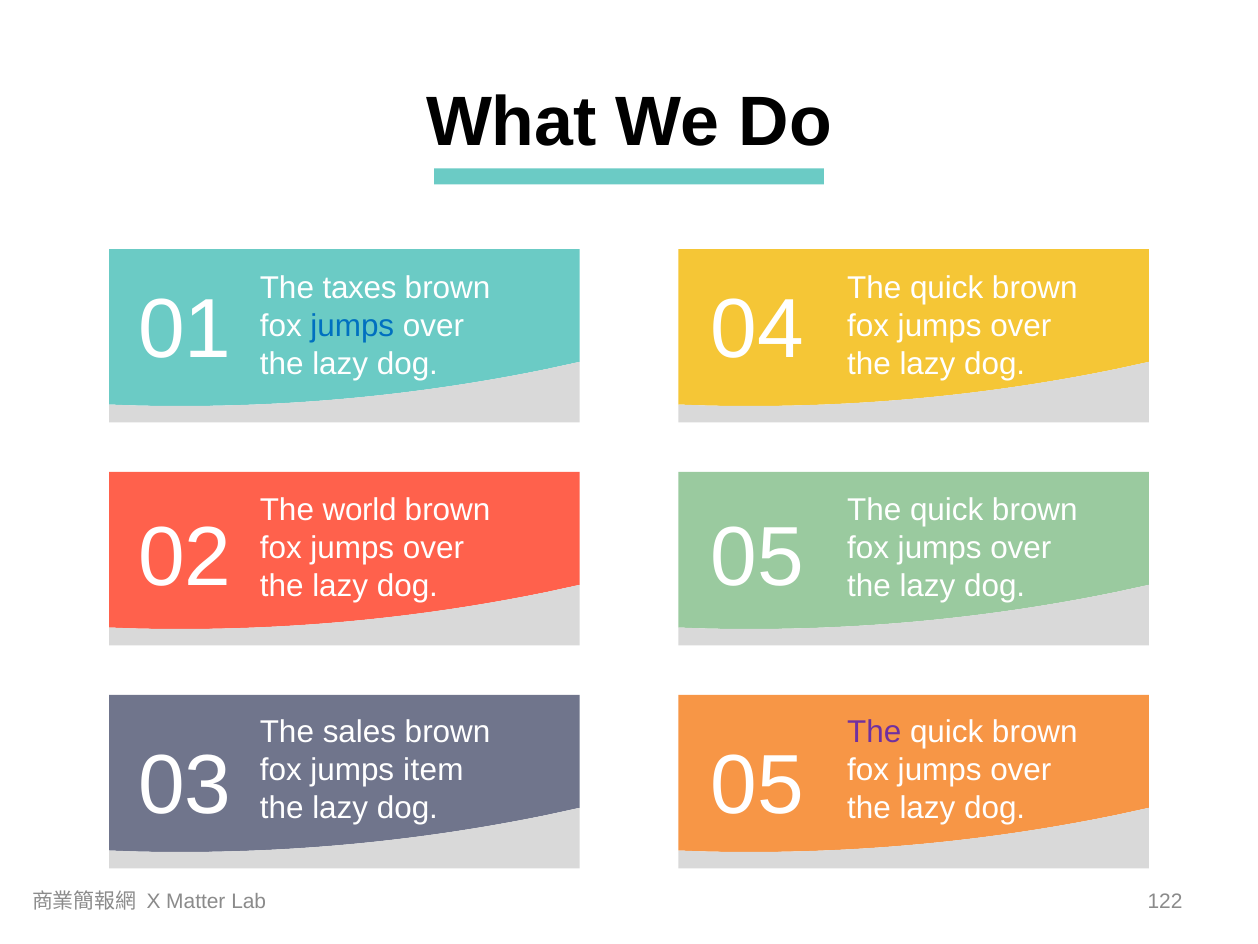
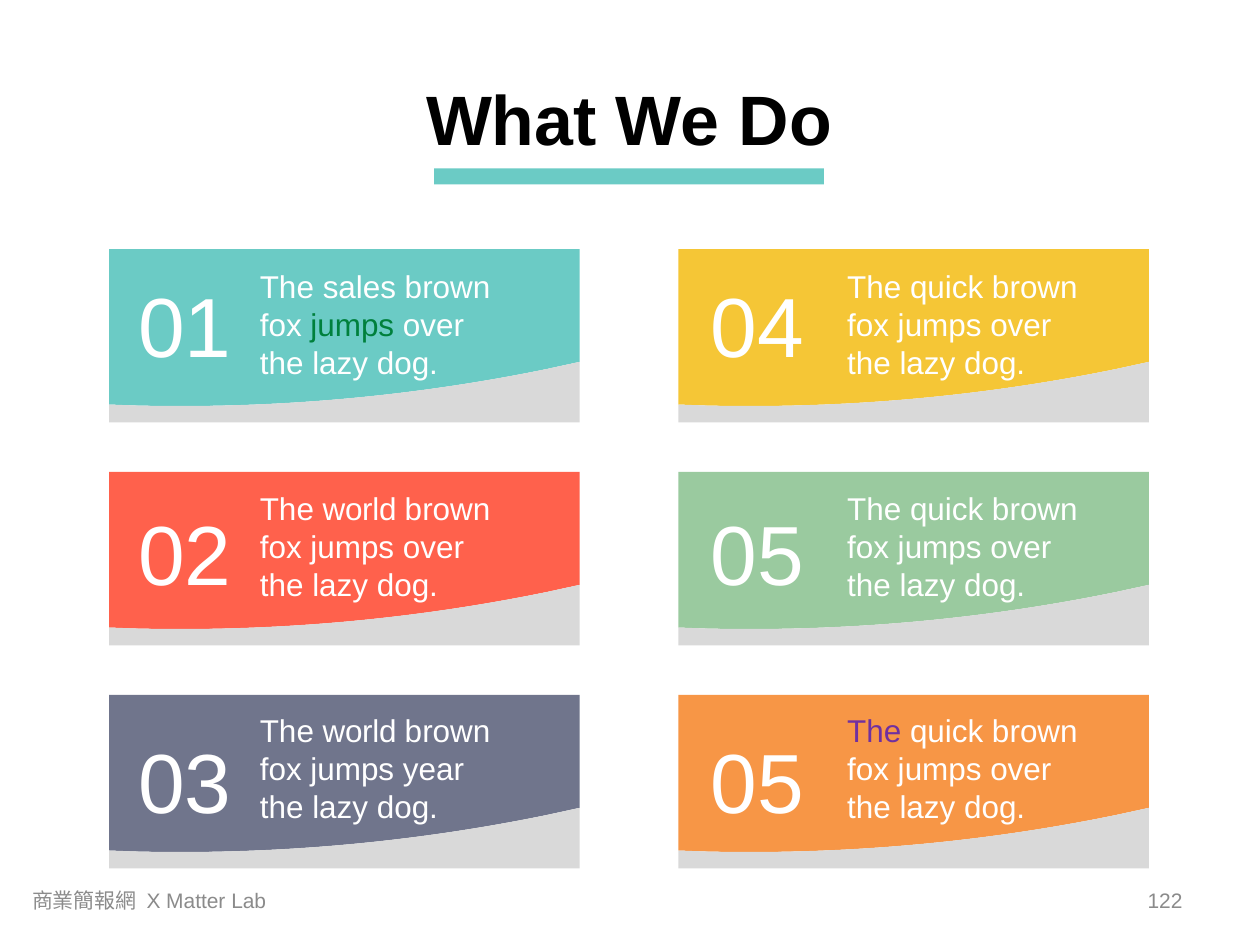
taxes: taxes -> sales
jumps at (352, 326) colour: blue -> green
sales at (359, 732): sales -> world
item: item -> year
